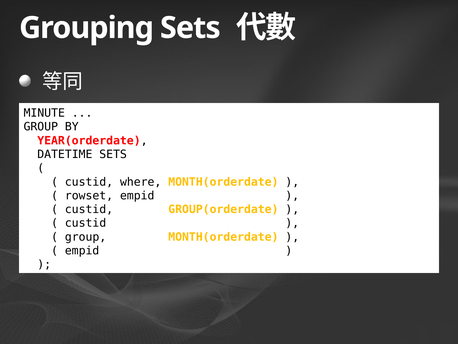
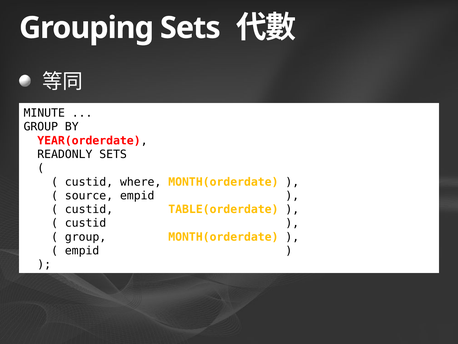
DATETIME: DATETIME -> READONLY
rowset: rowset -> source
GROUP(orderdate: GROUP(orderdate -> TABLE(orderdate
